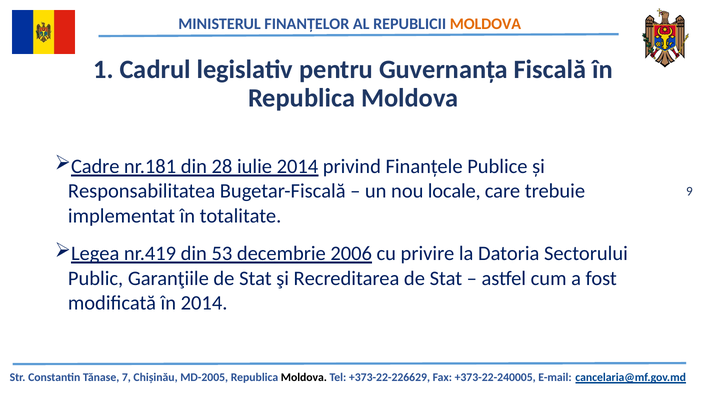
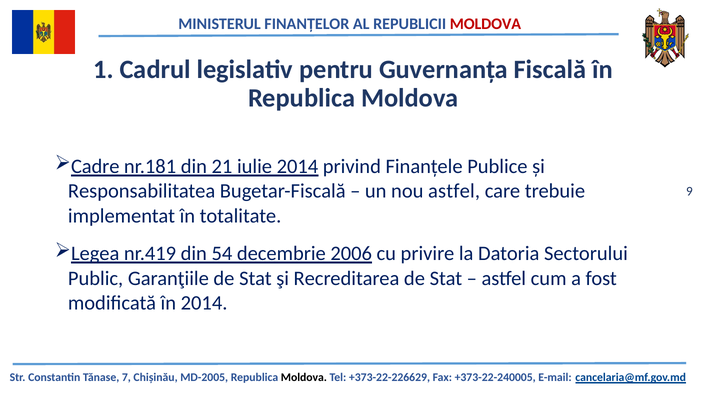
MOLDOVA at (485, 24) colour: orange -> red
28: 28 -> 21
nou locale: locale -> astfel
53: 53 -> 54
